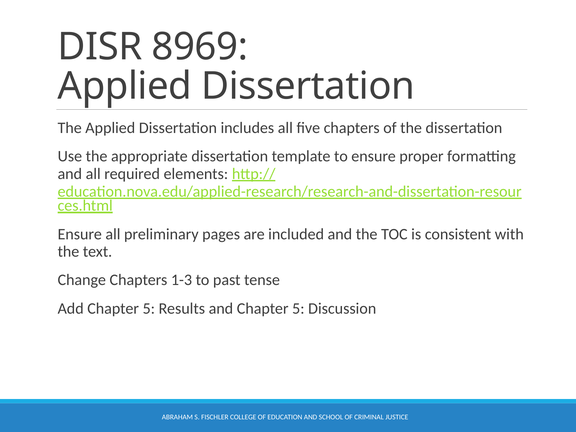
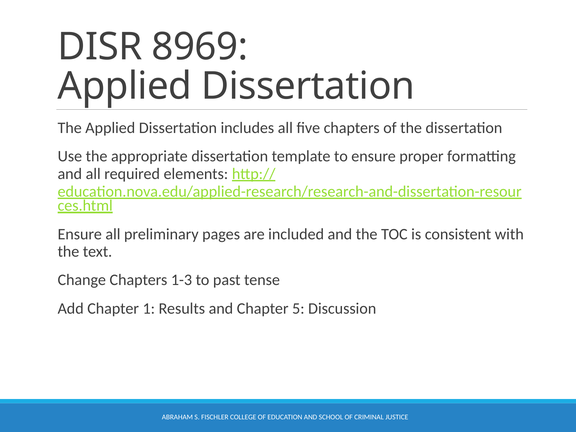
Add Chapter 5: 5 -> 1
